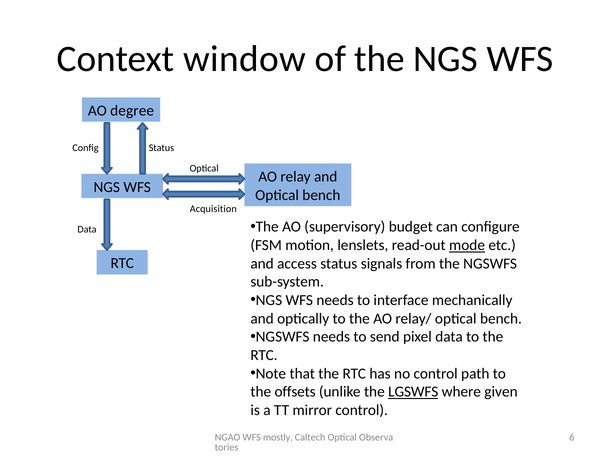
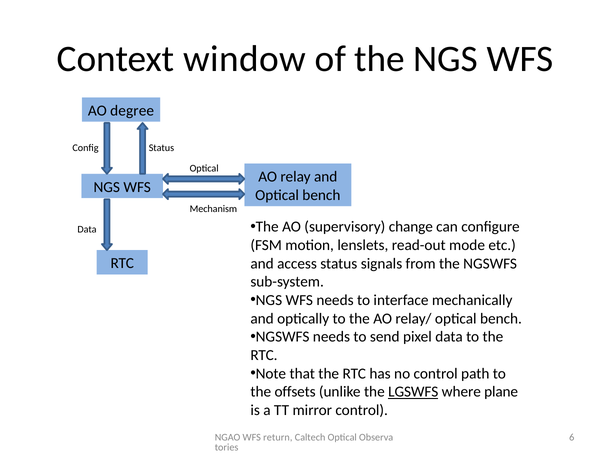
Acquisition: Acquisition -> Mechanism
budget: budget -> change
mode underline: present -> none
given: given -> plane
mostly: mostly -> return
